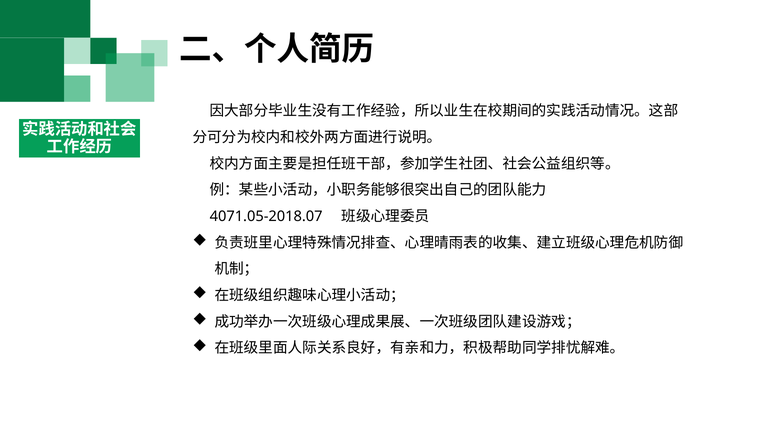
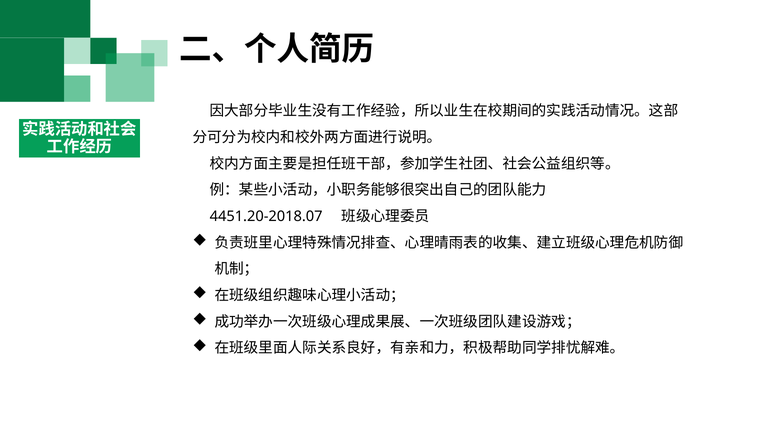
4071.05-2018.07: 4071.05-2018.07 -> 4451.20-2018.07
